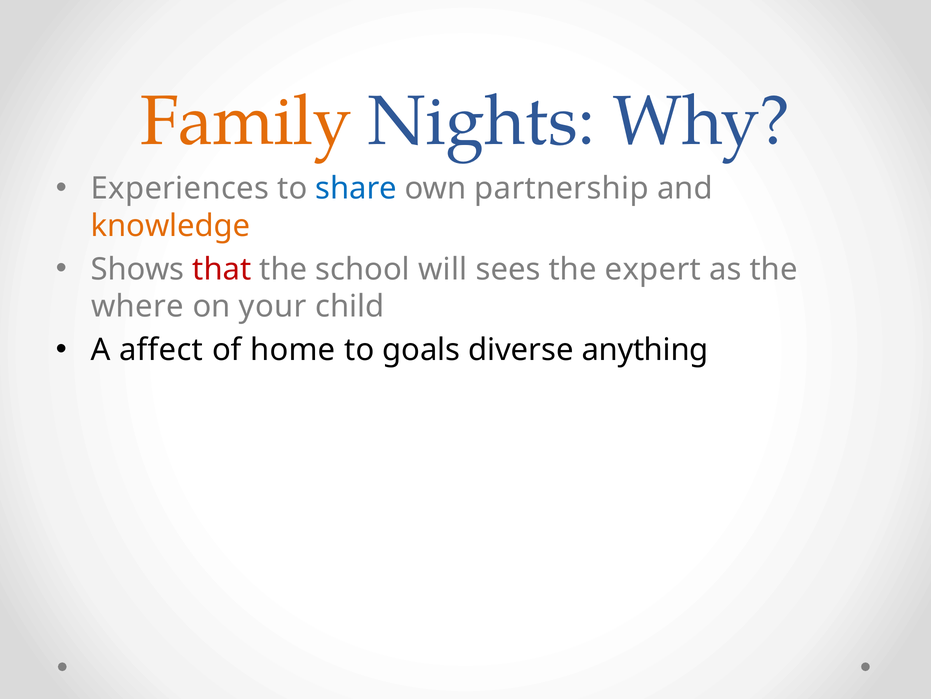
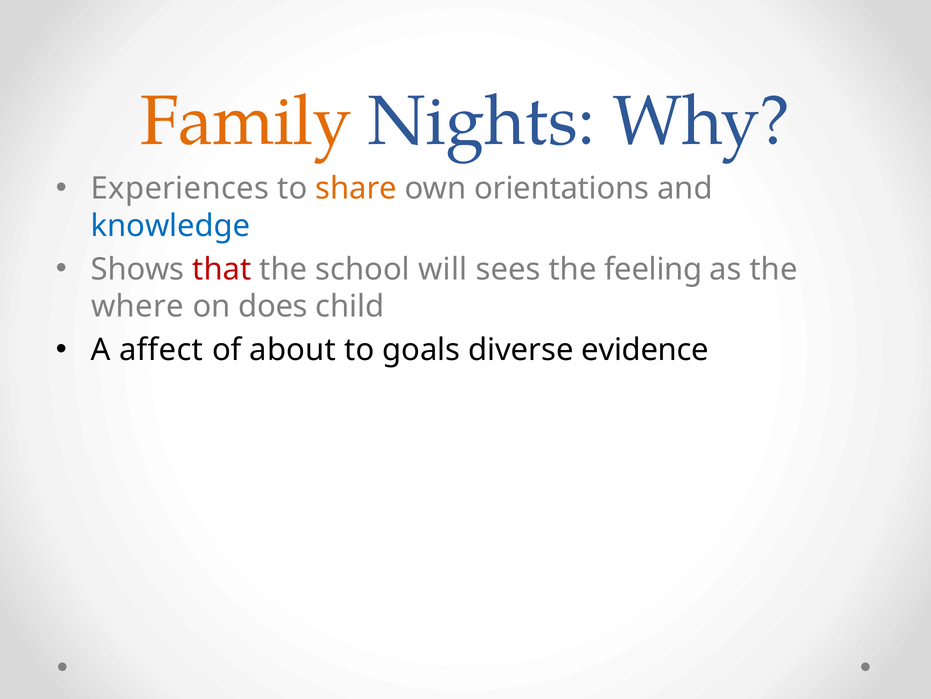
share colour: blue -> orange
partnership: partnership -> orientations
knowledge colour: orange -> blue
expert: expert -> feeling
your: your -> does
home: home -> about
anything: anything -> evidence
